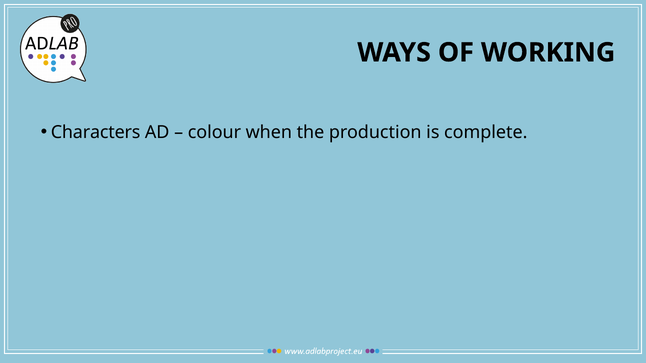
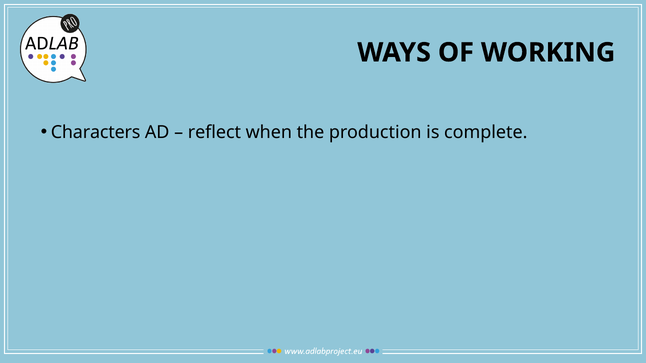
colour: colour -> reflect
